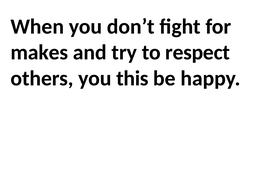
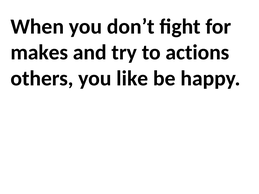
respect: respect -> actions
this: this -> like
